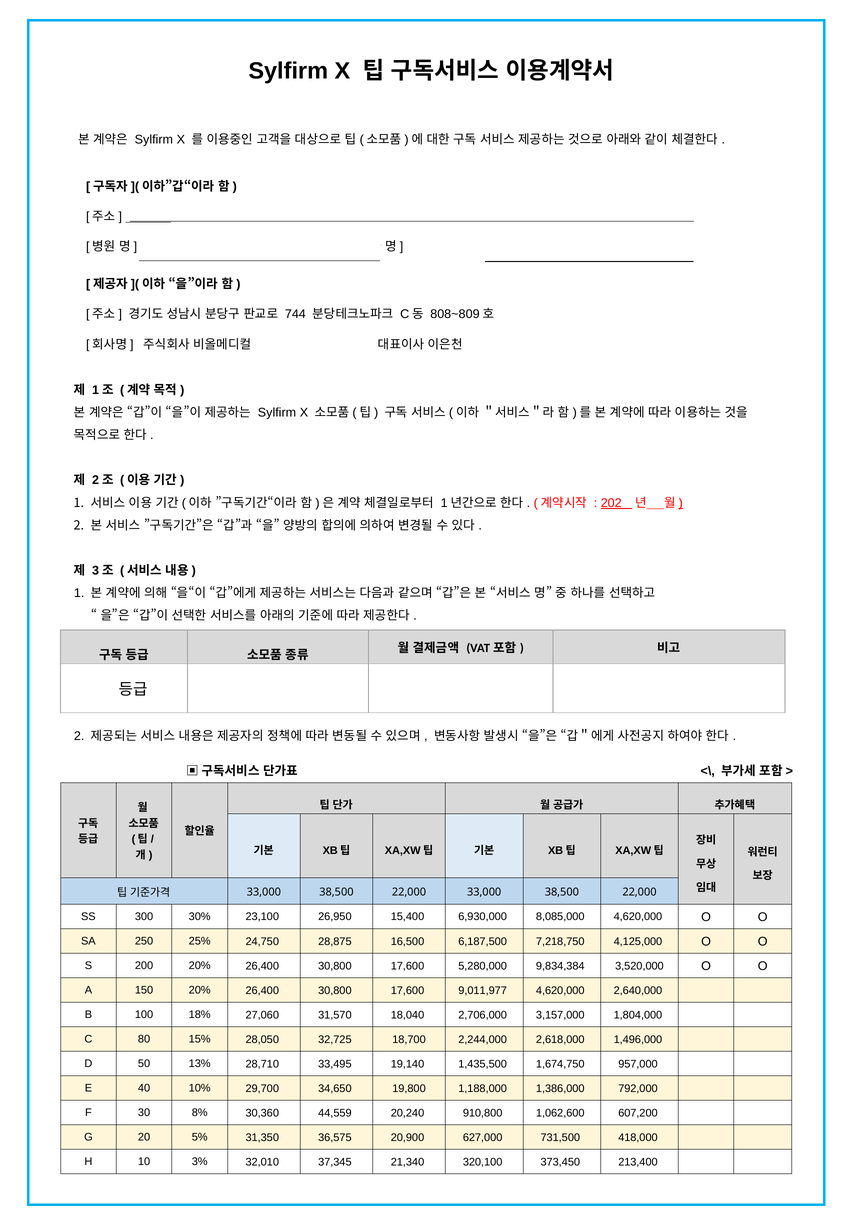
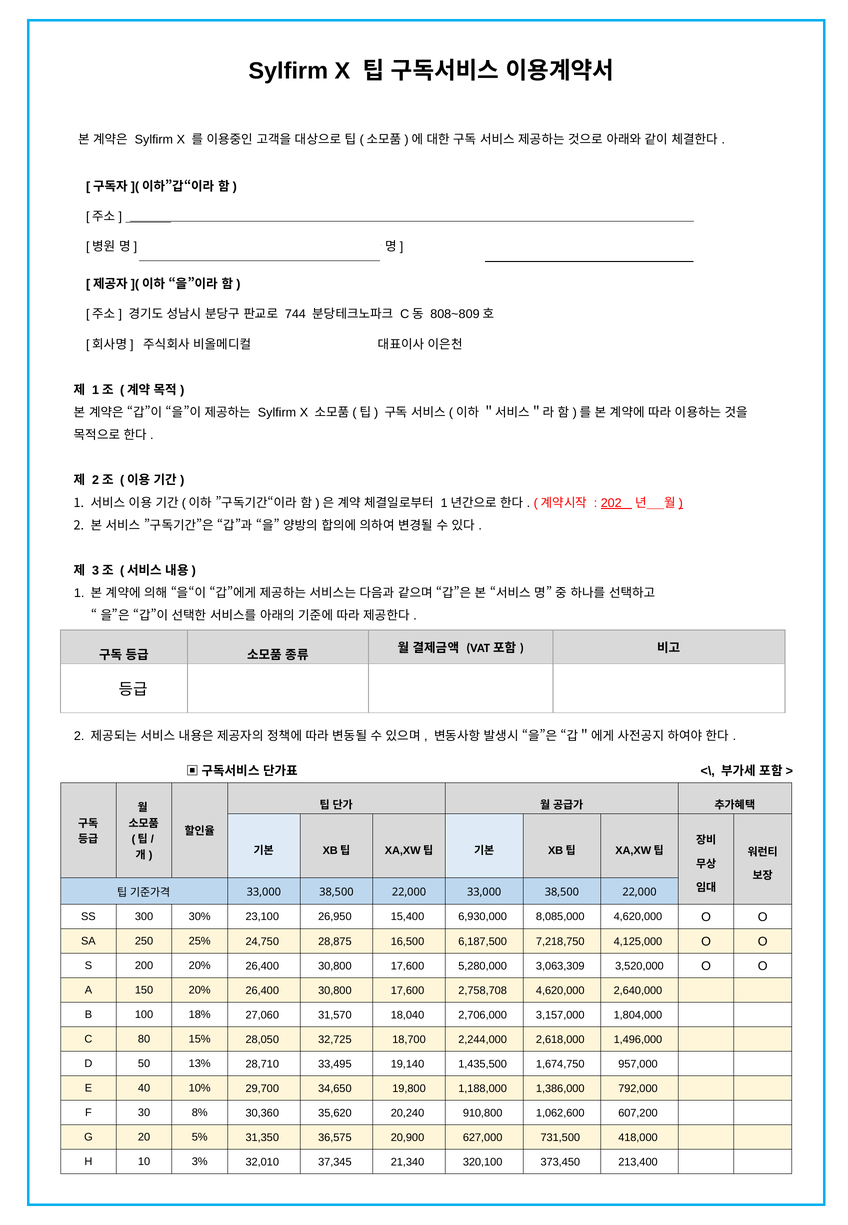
9,834,384: 9,834,384 -> 3,063,309
9,011,977: 9,011,977 -> 2,758,708
44,559: 44,559 -> 35,620
